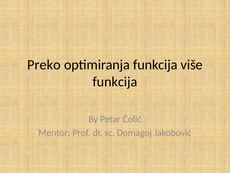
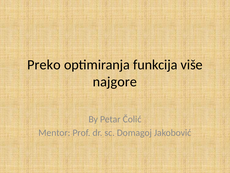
funkcija at (115, 82): funkcija -> najgore
